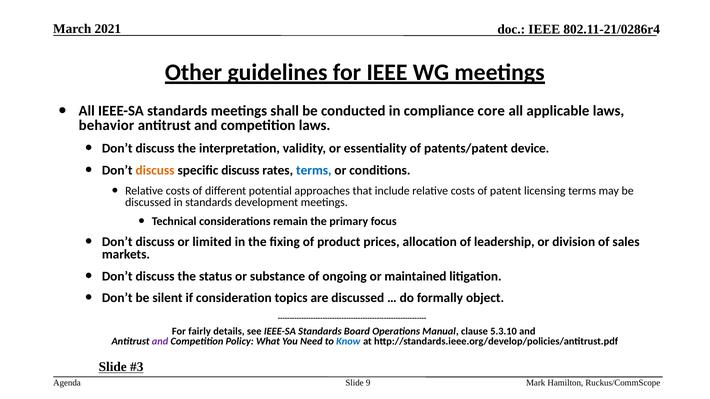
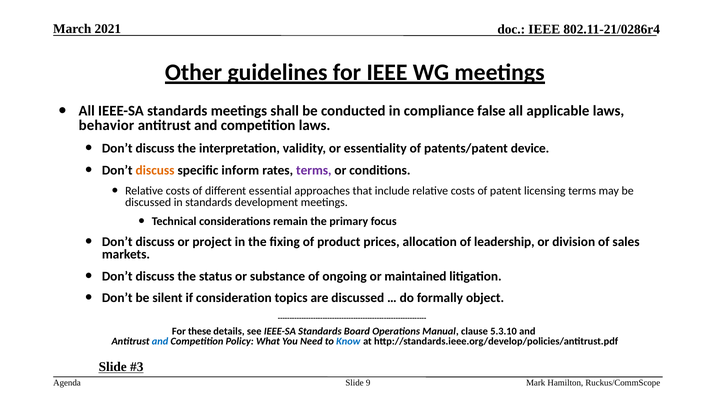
core: core -> false
specific discuss: discuss -> inform
terms at (314, 170) colour: blue -> purple
potential: potential -> essential
limited: limited -> project
fairly: fairly -> these
and at (160, 341) colour: purple -> blue
